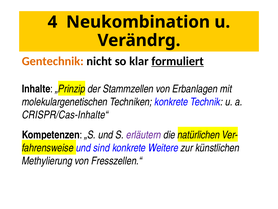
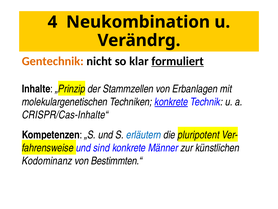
konkrete at (171, 102) underline: none -> present
erläutern colour: purple -> blue
natürlichen: natürlichen -> pluripotent
Weitere: Weitere -> Männer
Methylierung: Methylierung -> Kodominanz
Fresszellen.“: Fresszellen.“ -> Bestimmten.“
